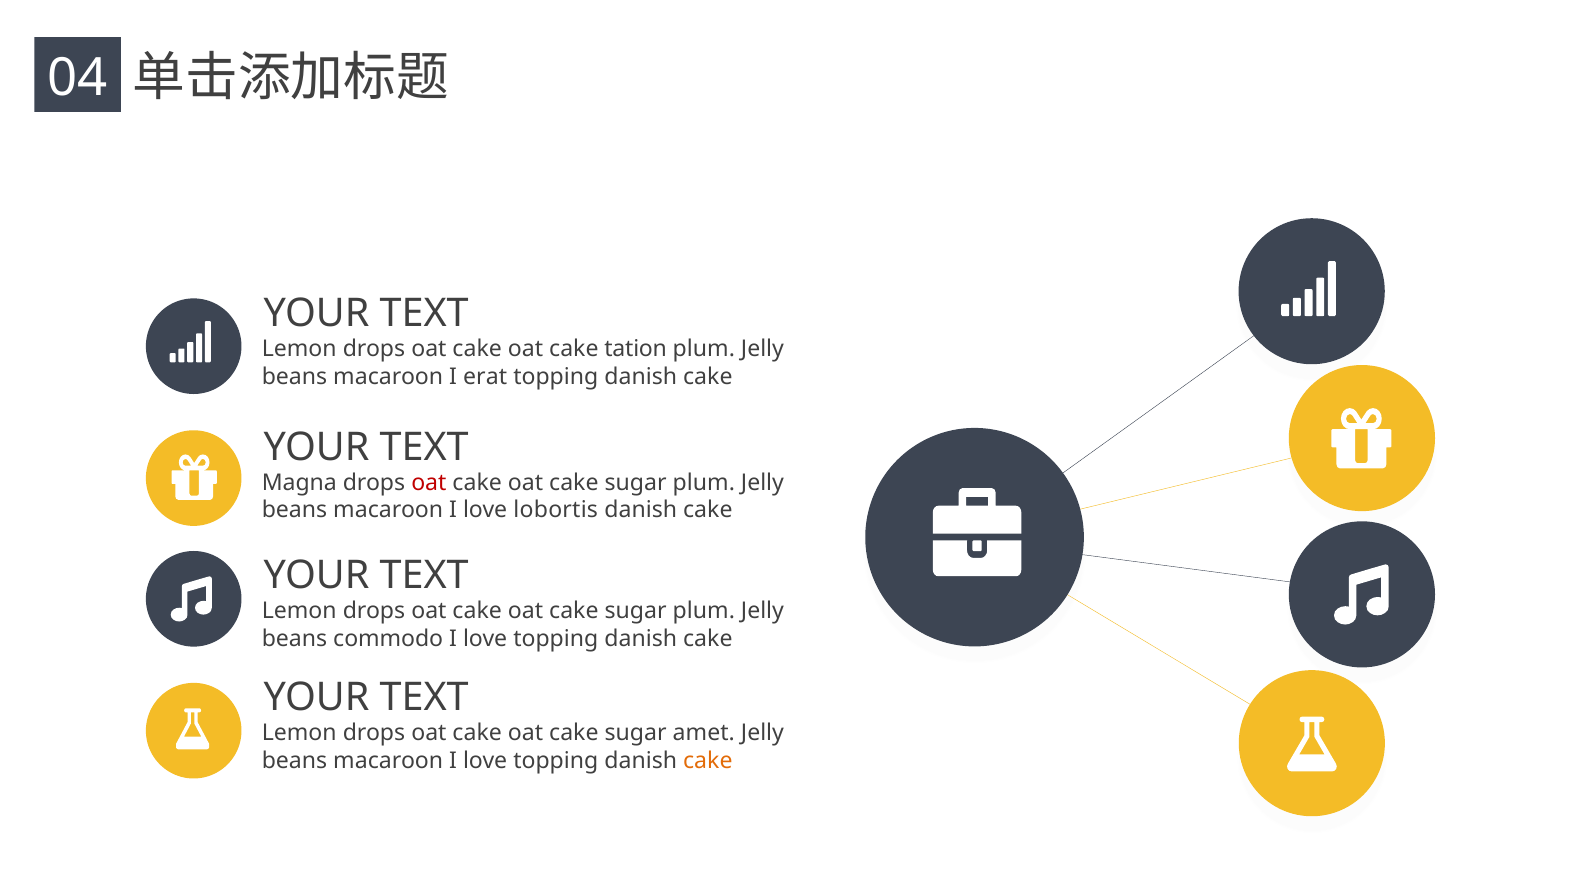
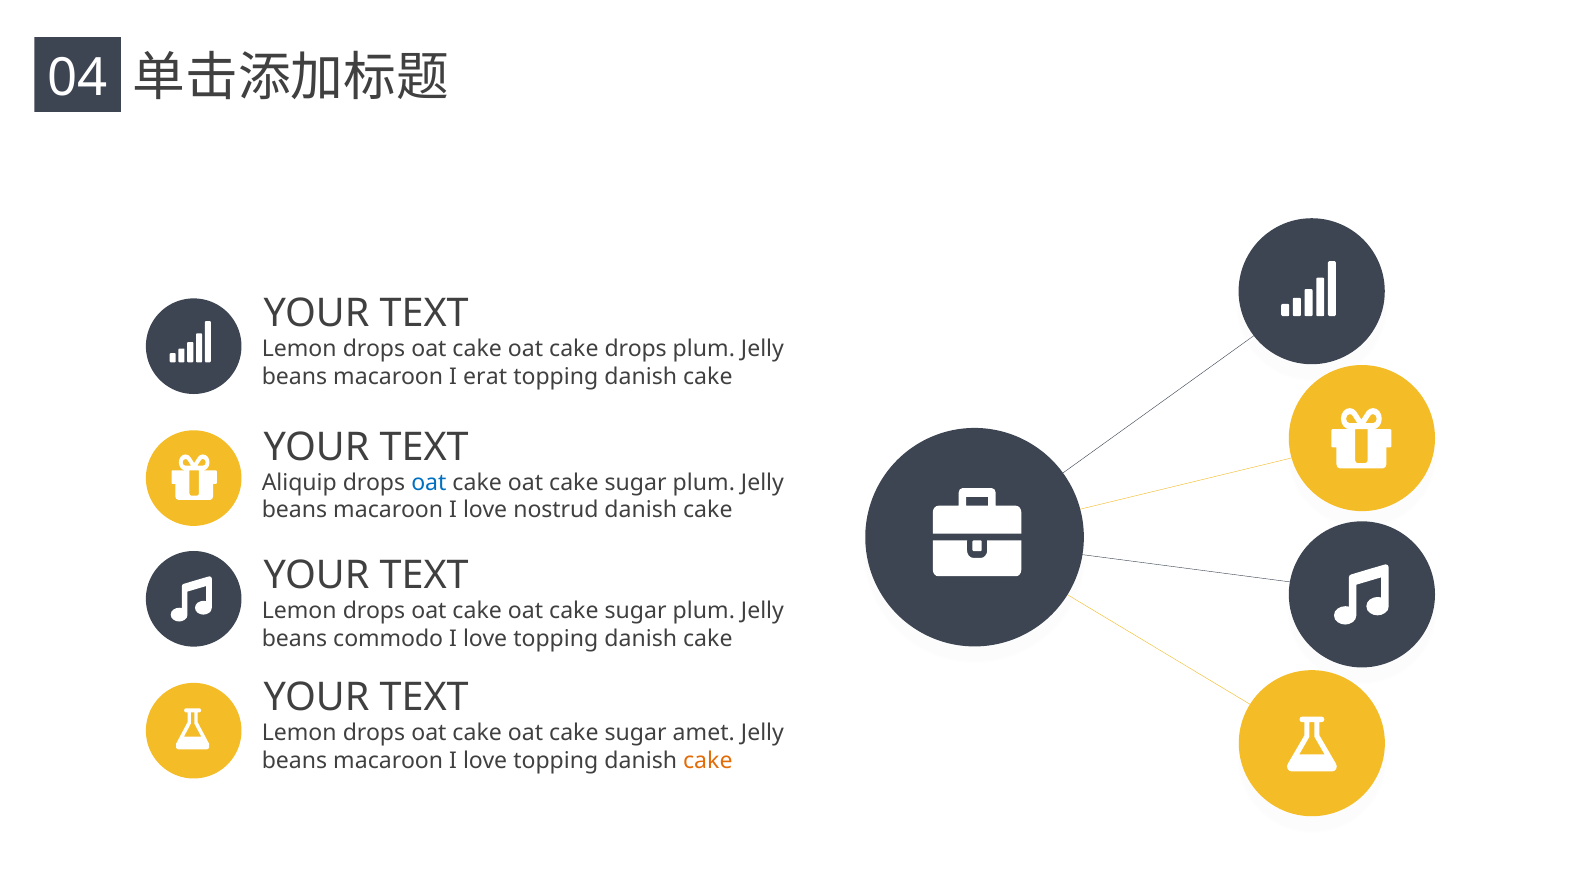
cake tation: tation -> drops
Magna: Magna -> Aliquip
oat at (429, 483) colour: red -> blue
lobortis: lobortis -> nostrud
